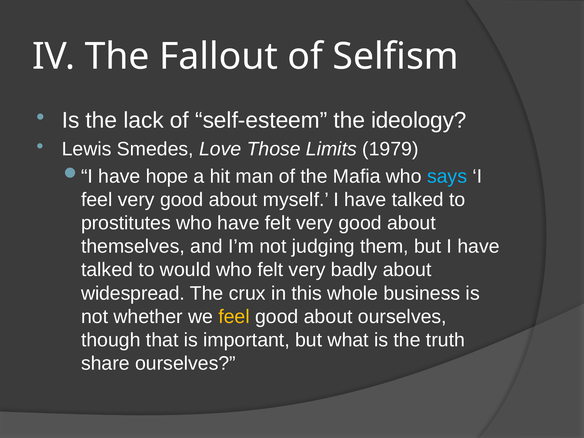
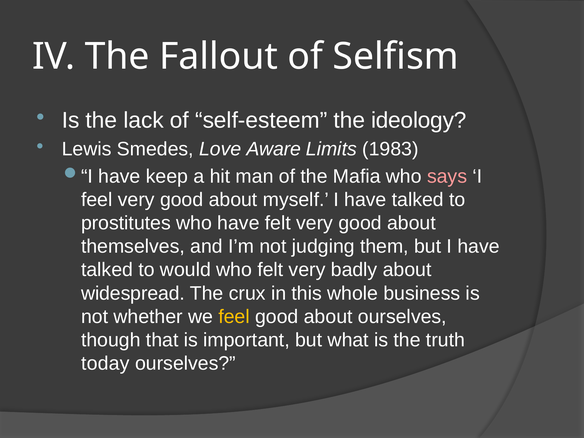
Those: Those -> Aware
1979: 1979 -> 1983
hope: hope -> keep
says colour: light blue -> pink
share: share -> today
